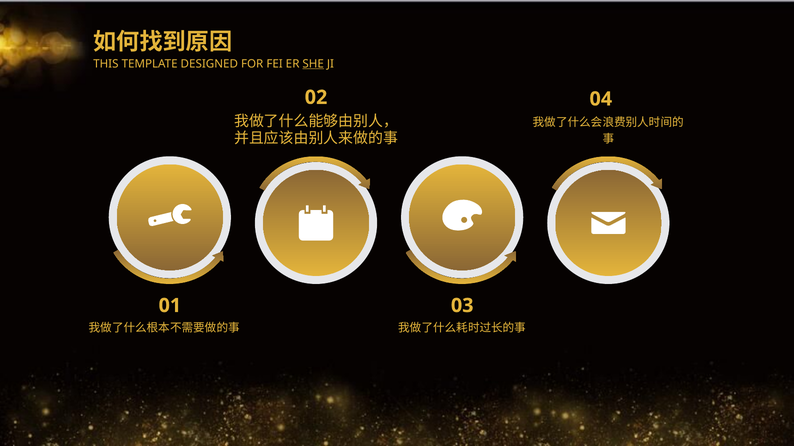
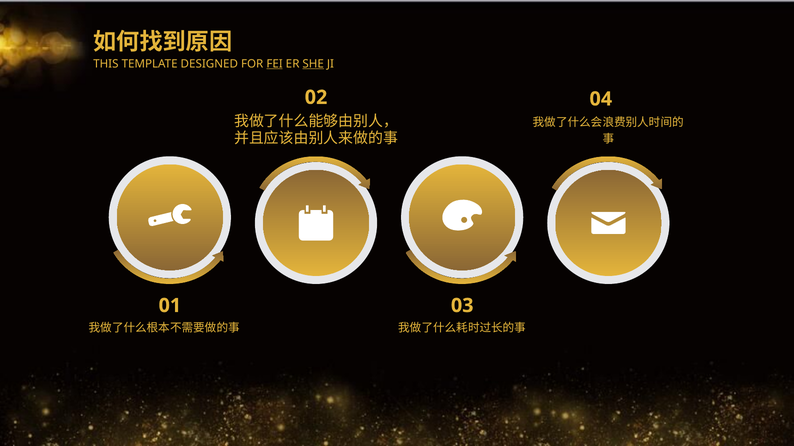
FEI underline: none -> present
